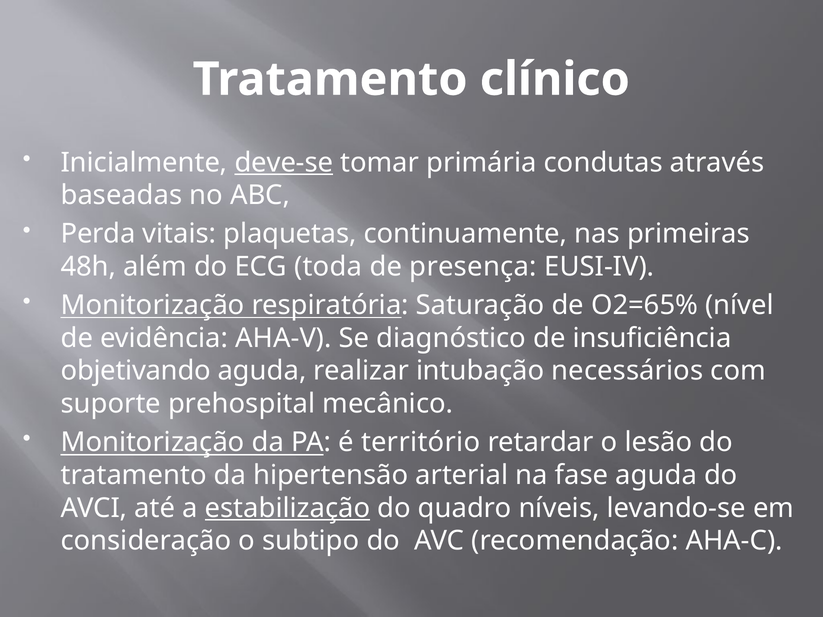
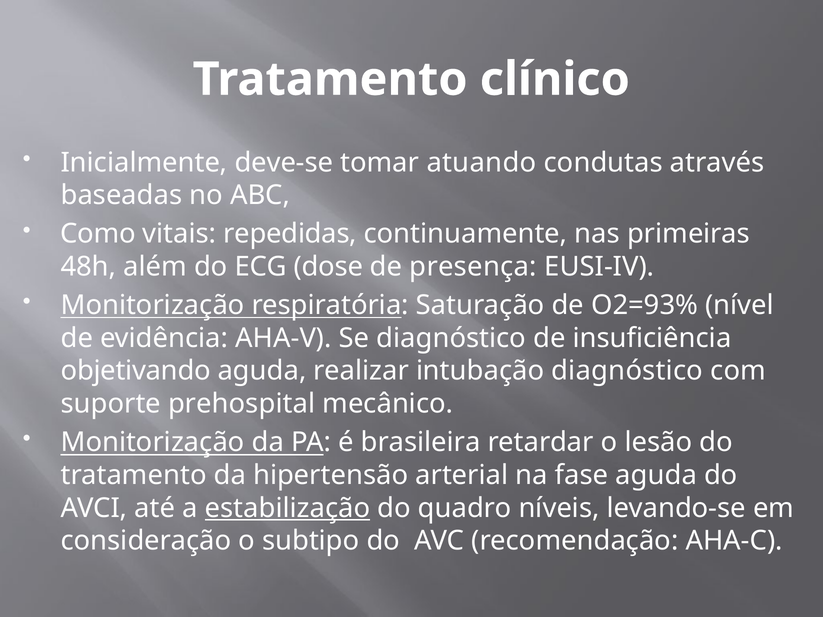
deve-se underline: present -> none
primária: primária -> atuando
Perda: Perda -> Como
plaquetas: plaquetas -> repedidas
toda: toda -> dose
O2=65%: O2=65% -> O2=93%
intubação necessários: necessários -> diagnóstico
território: território -> brasileira
